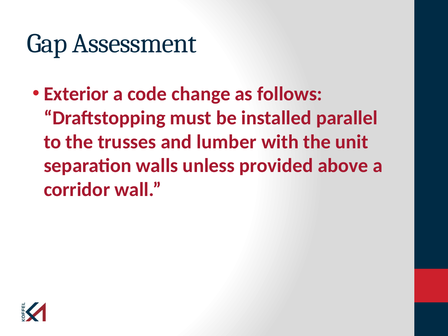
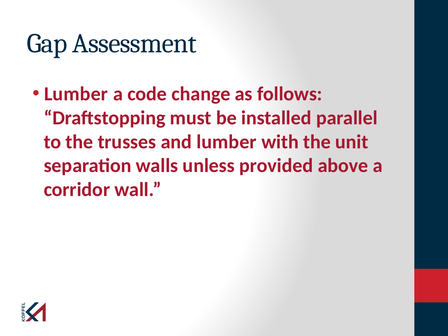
Exterior at (76, 94): Exterior -> Lumber
